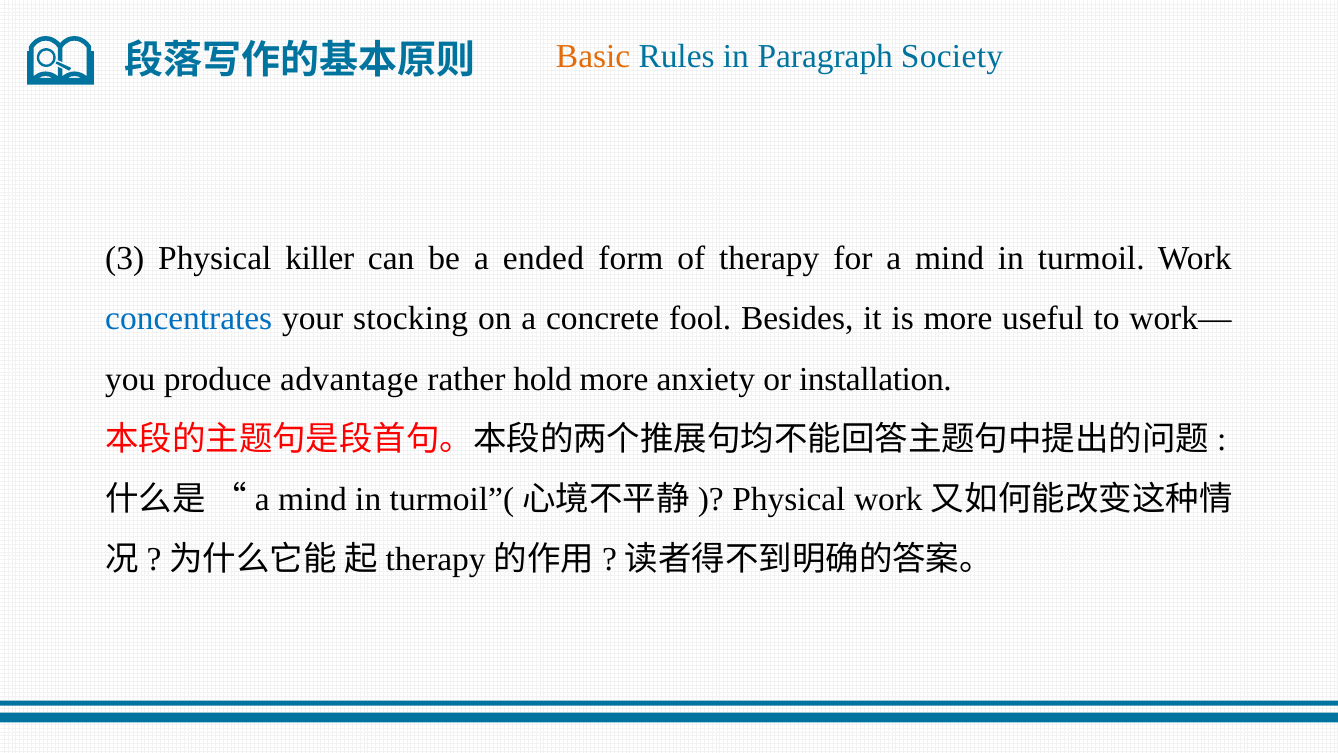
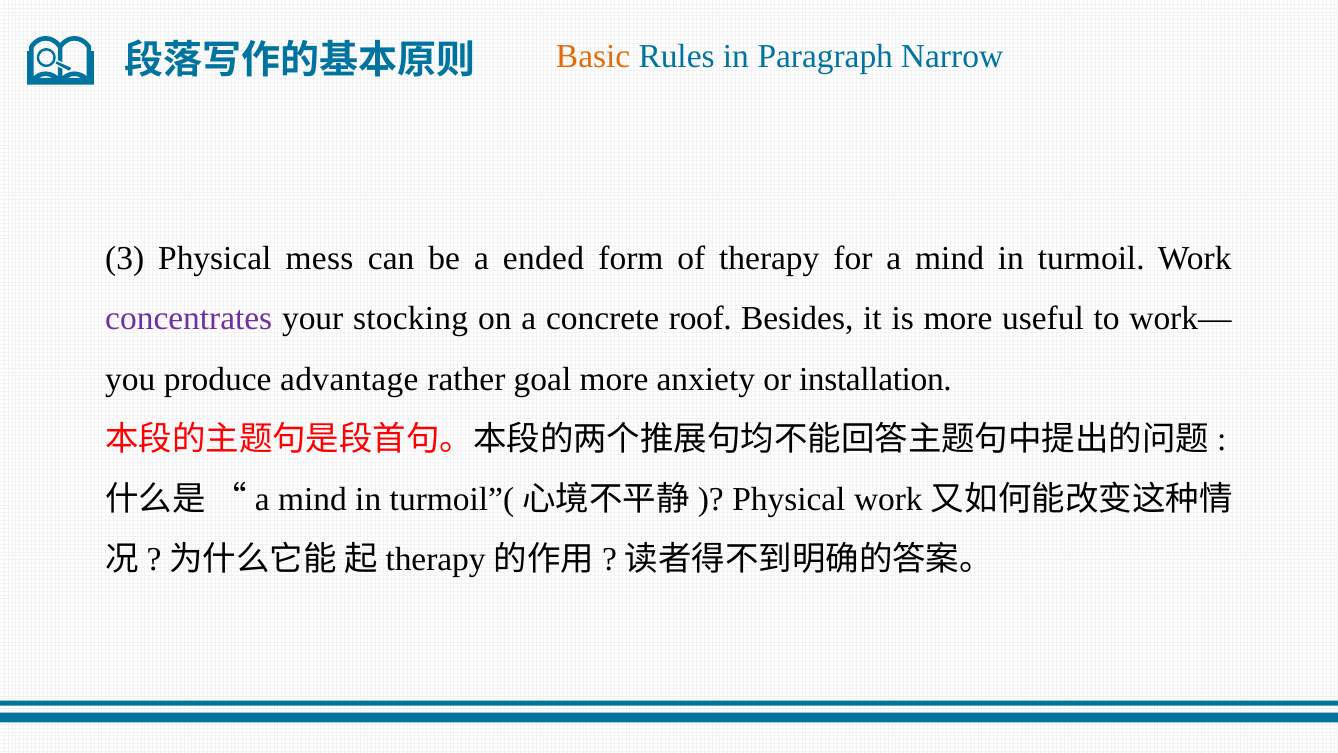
Society: Society -> Narrow
killer: killer -> mess
concentrates colour: blue -> purple
fool: fool -> roof
hold: hold -> goal
